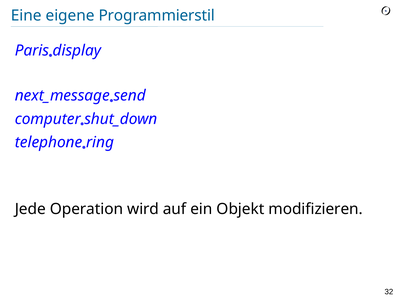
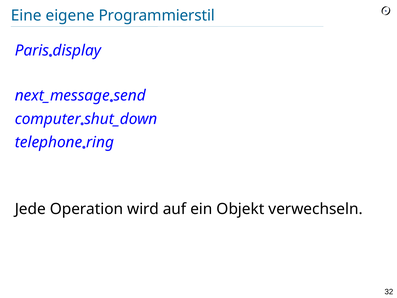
modifizieren: modifizieren -> verwechseln
